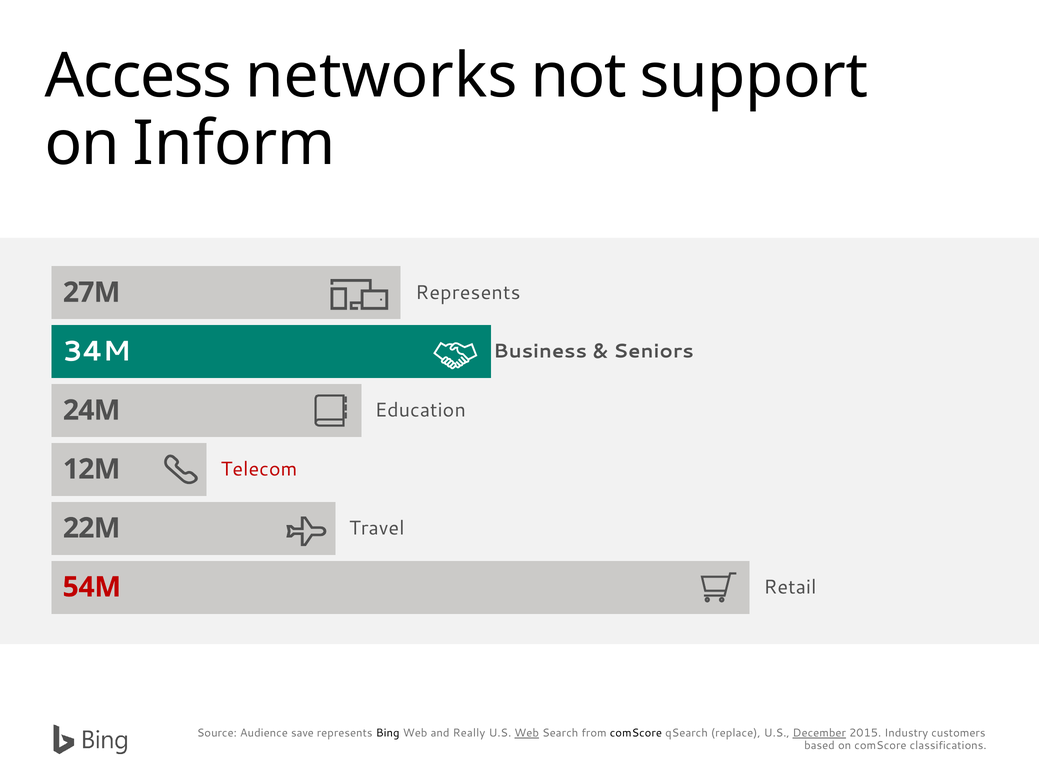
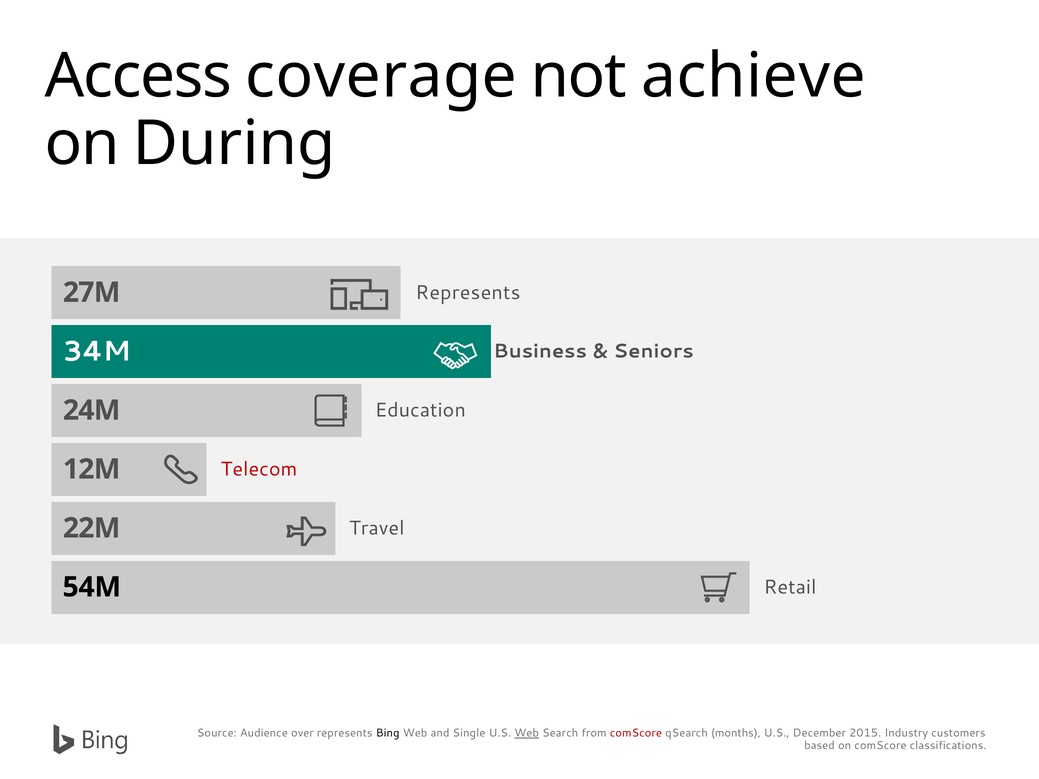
networks: networks -> coverage
support: support -> achieve
Inform: Inform -> During
54M colour: red -> black
save: save -> over
Really: Really -> Single
comScore at (636, 733) colour: black -> red
replace: replace -> months
December underline: present -> none
